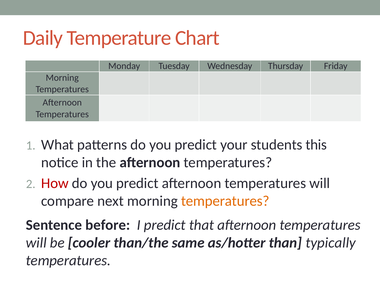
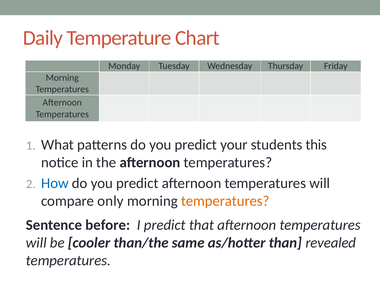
How colour: red -> blue
next: next -> only
typically: typically -> revealed
